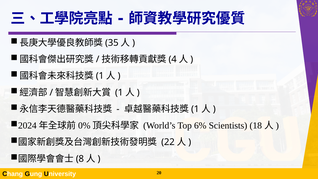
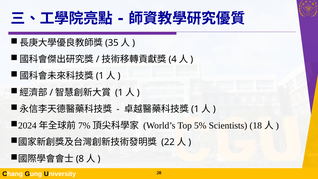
0%: 0% -> 7%
6%: 6% -> 5%
